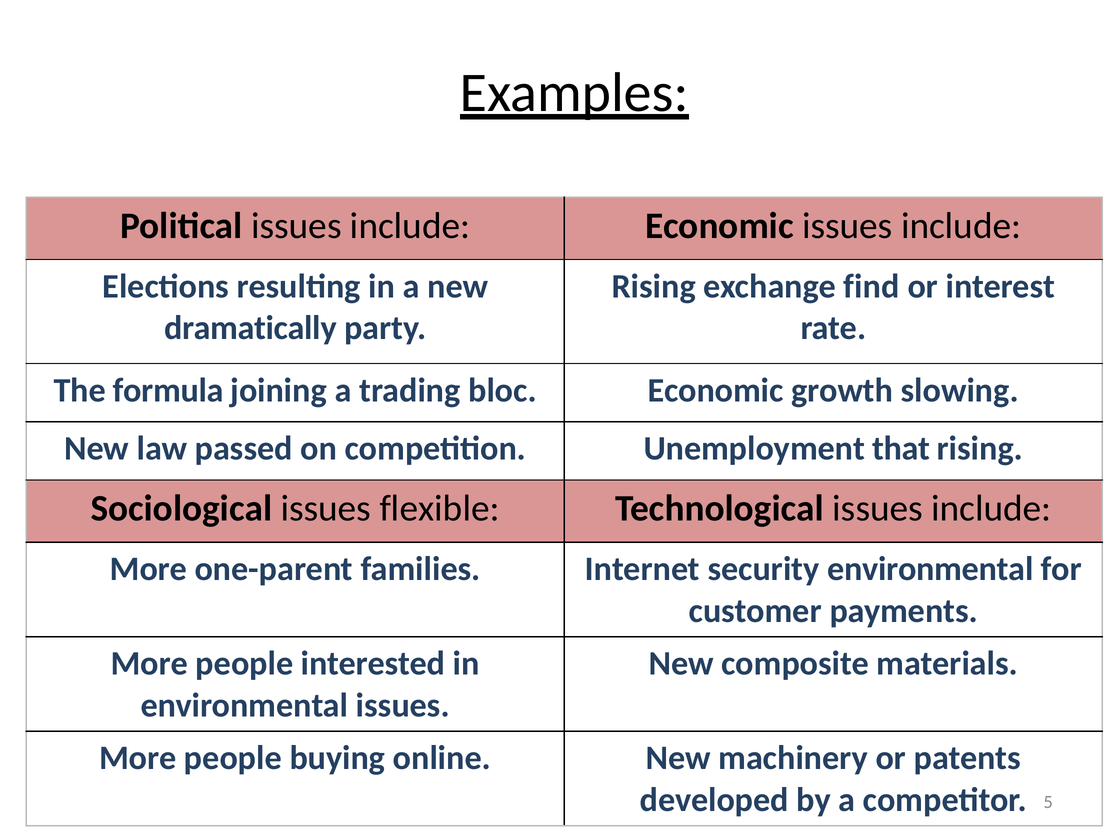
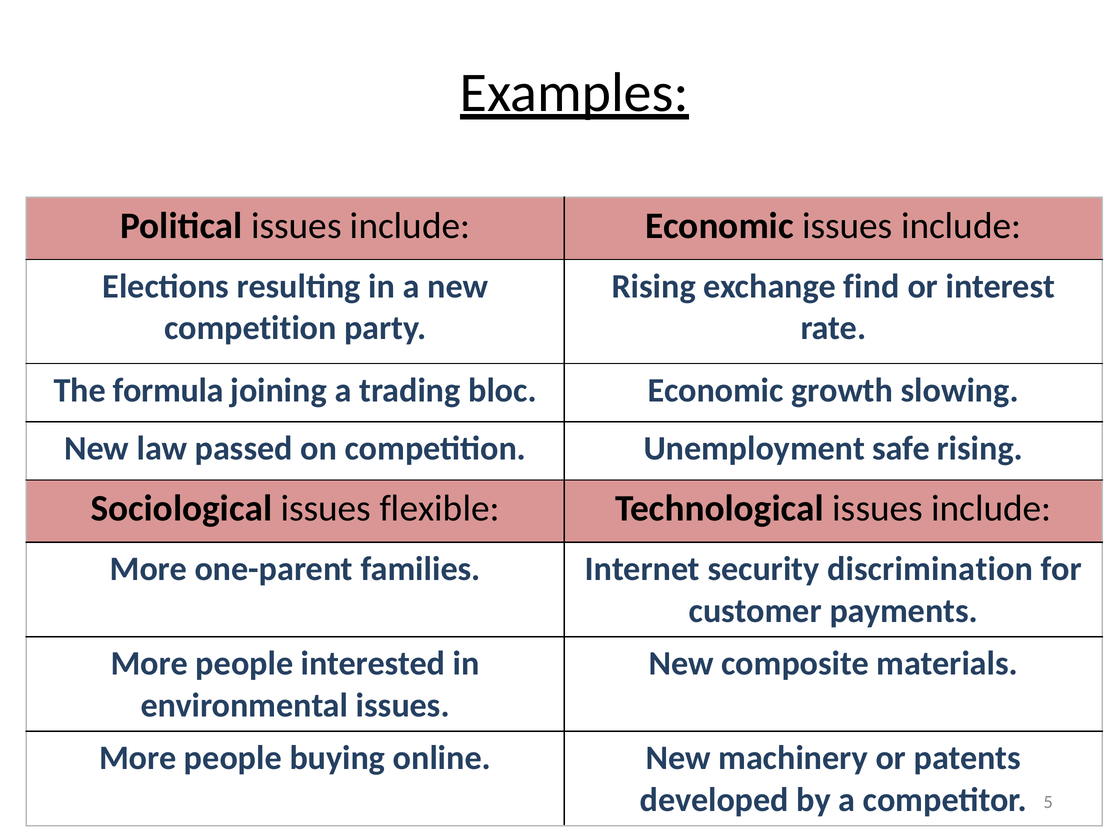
dramatically at (250, 328): dramatically -> competition
that: that -> safe
security environmental: environmental -> discrimination
